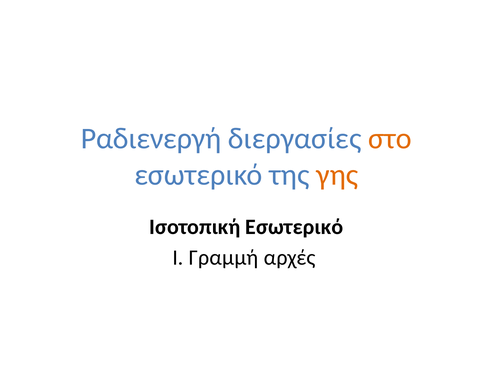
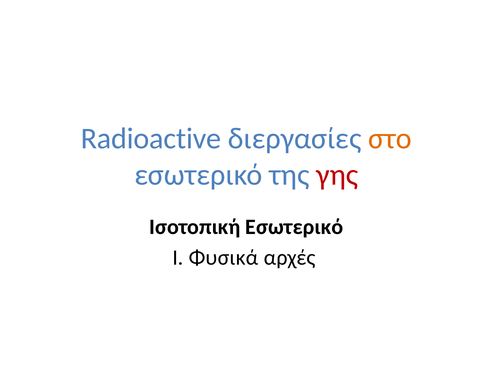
Ραδιενεργή: Ραδιενεργή -> Radioactive
γης colour: orange -> red
Γραμμή: Γραμμή -> Φυσικά
